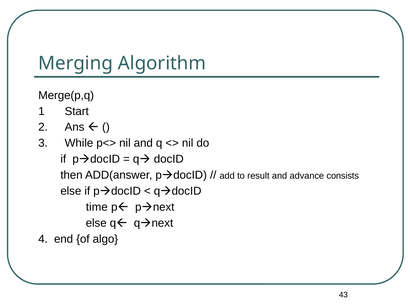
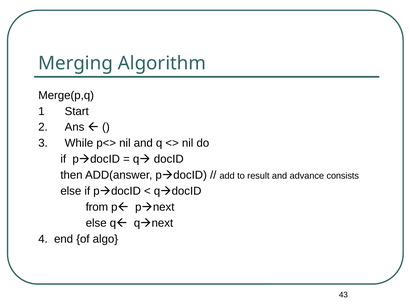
time: time -> from
